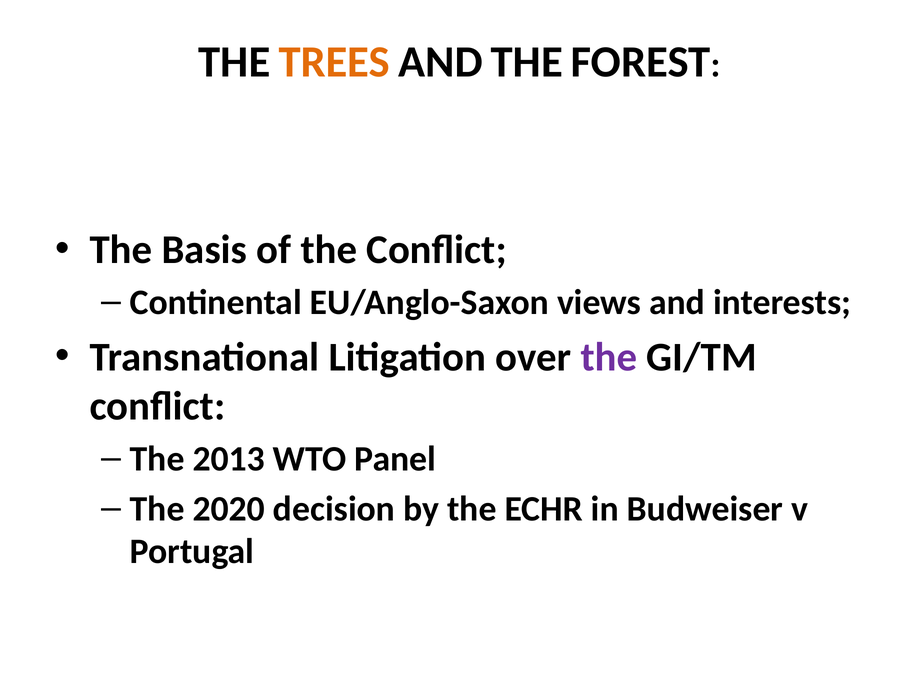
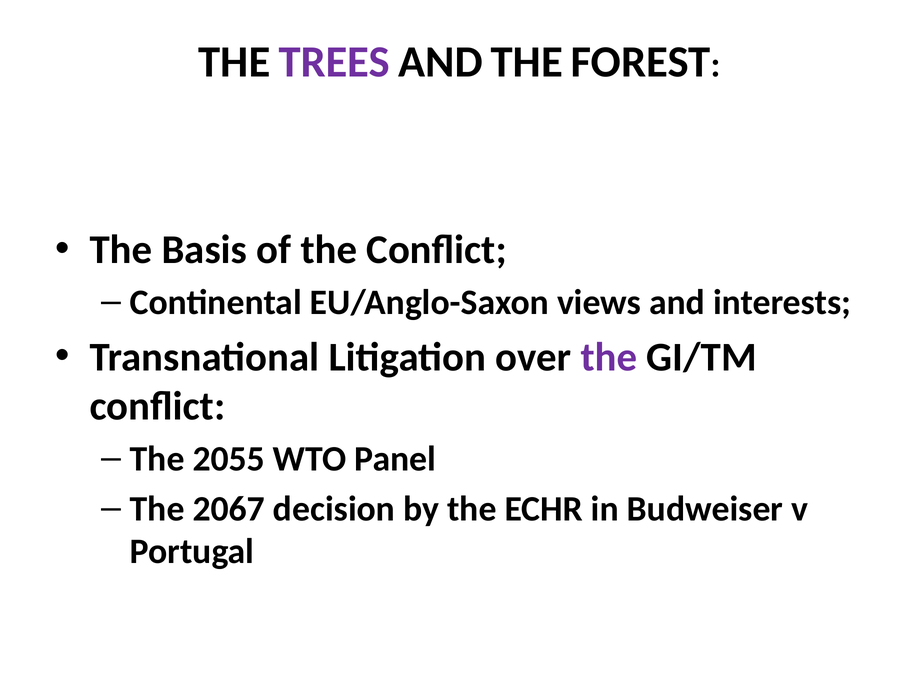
TREES colour: orange -> purple
2013: 2013 -> 2055
2020: 2020 -> 2067
